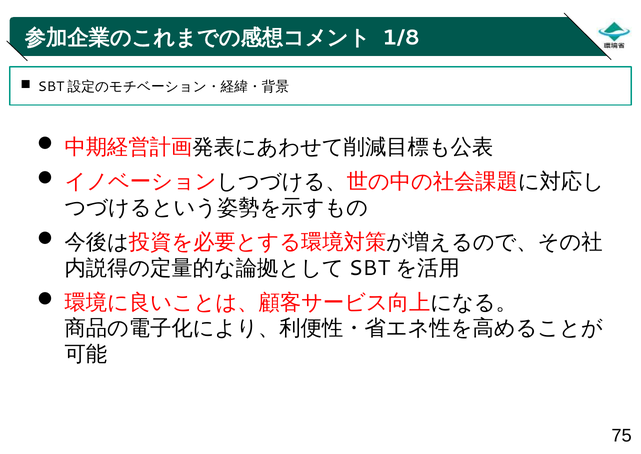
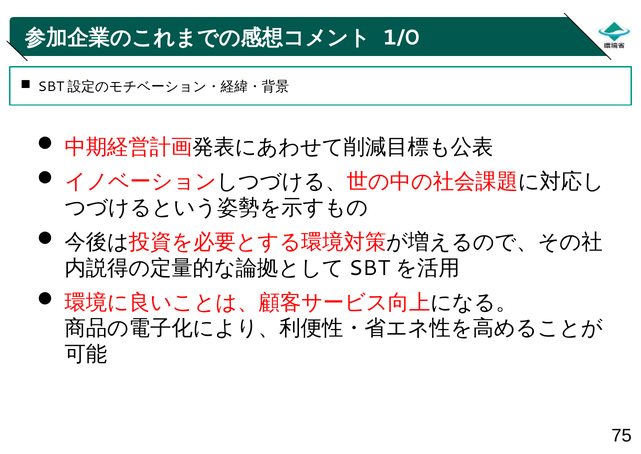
1/8: 1/8 -> 1/0
